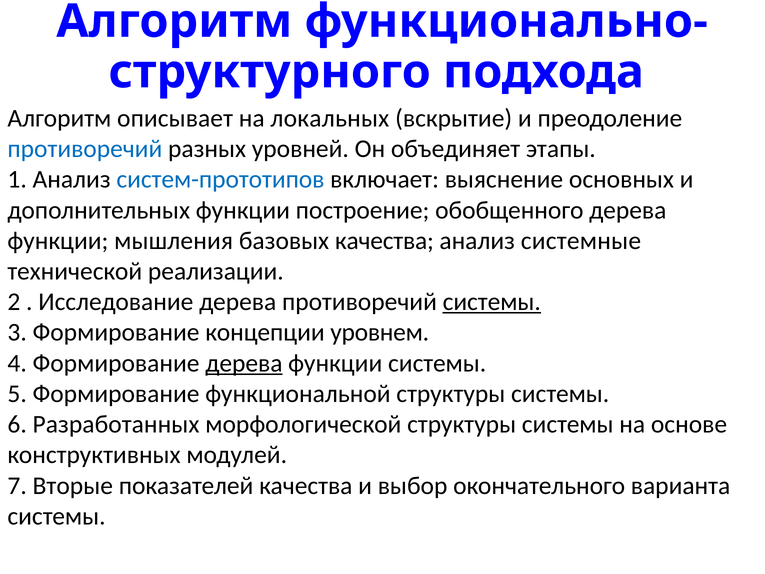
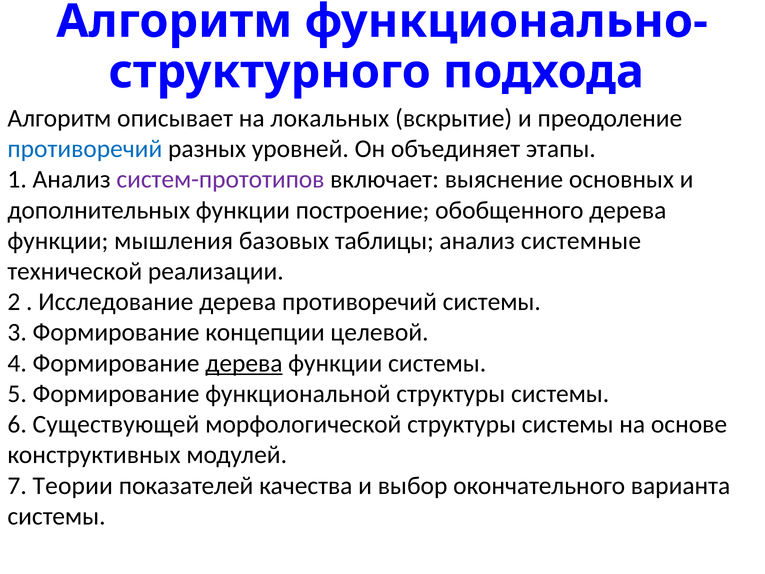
систем-прототипов colour: blue -> purple
базовых качества: качества -> таблицы
системы at (492, 302) underline: present -> none
уровнем: уровнем -> целевой
Разработанных: Разработанных -> Существующей
Вторые: Вторые -> Теории
